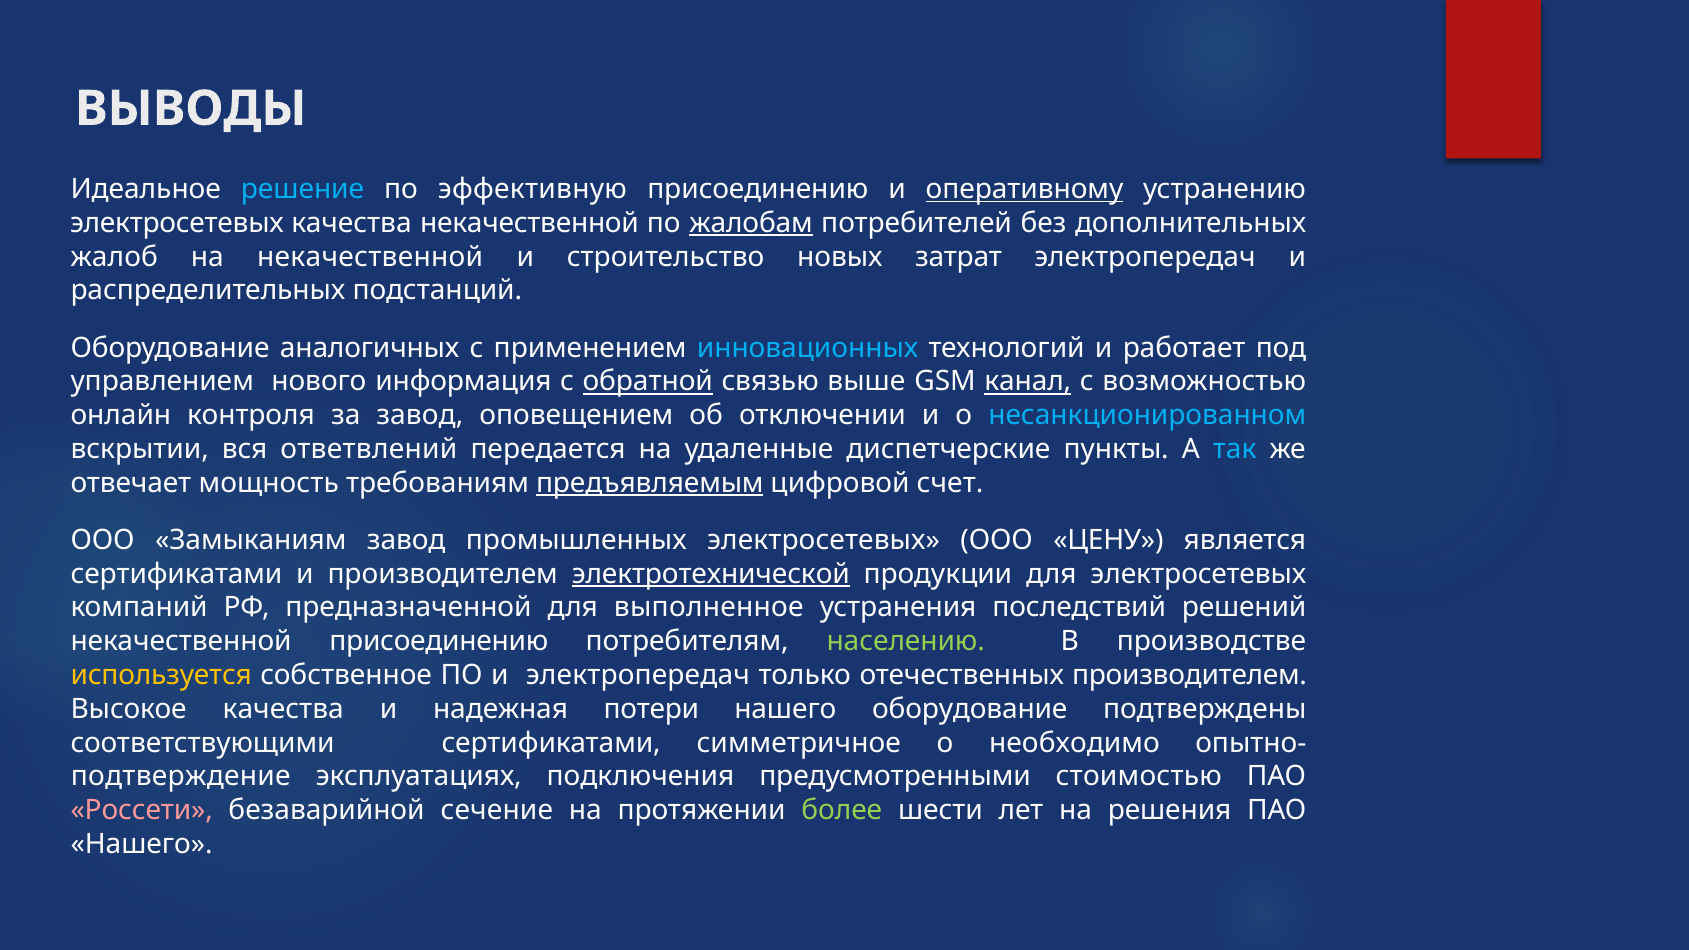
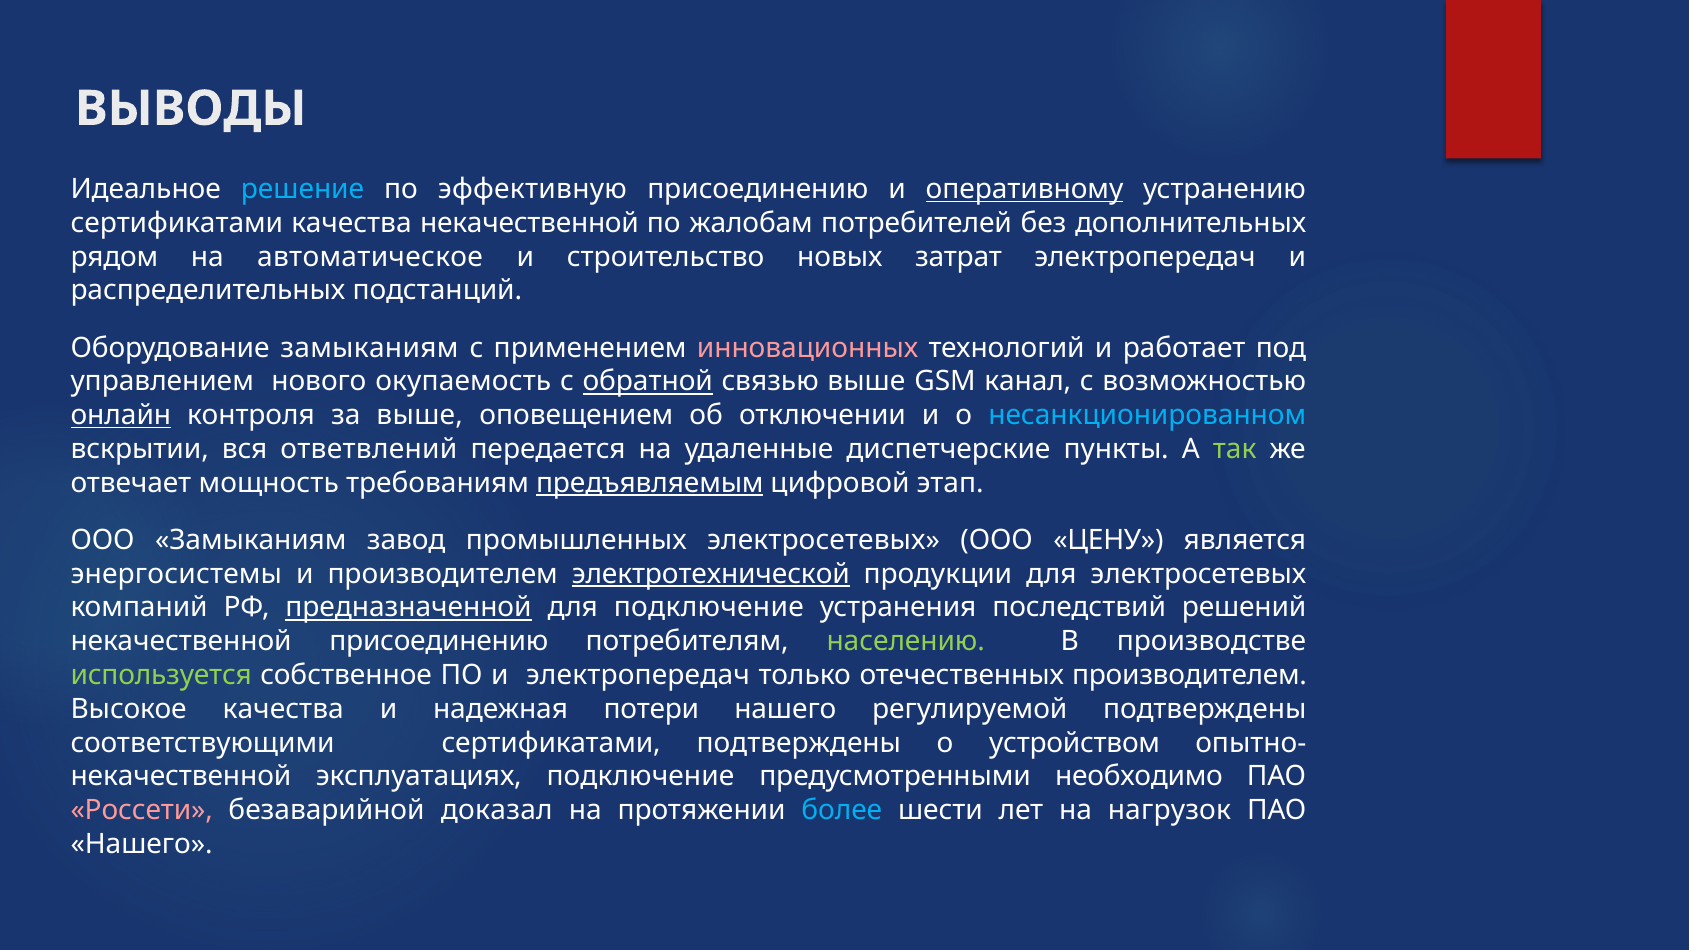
электросетевых at (177, 223): электросетевых -> сертификатами
жалобам underline: present -> none
жалоб: жалоб -> рядом
на некачественной: некачественной -> автоматическое
Оборудование аналогичных: аналогичных -> замыканиям
инновационных colour: light blue -> pink
информация: информация -> окупаемость
канал underline: present -> none
онлайн underline: none -> present
за завод: завод -> выше
так colour: light blue -> light green
счет: счет -> этап
сертификатами at (176, 574): сертификатами -> энергосистемы
предназначенной underline: none -> present
для выполненное: выполненное -> подключение
используется colour: yellow -> light green
нашего оборудование: оборудование -> регулируемой
сертификатами симметричное: симметричное -> подтверждены
необходимо: необходимо -> устройством
подтверждение at (181, 777): подтверждение -> некачественной
эксплуатациях подключения: подключения -> подключение
стоимостью: стоимостью -> необходимо
сечение: сечение -> доказал
более colour: light green -> light blue
решения: решения -> нагрузок
